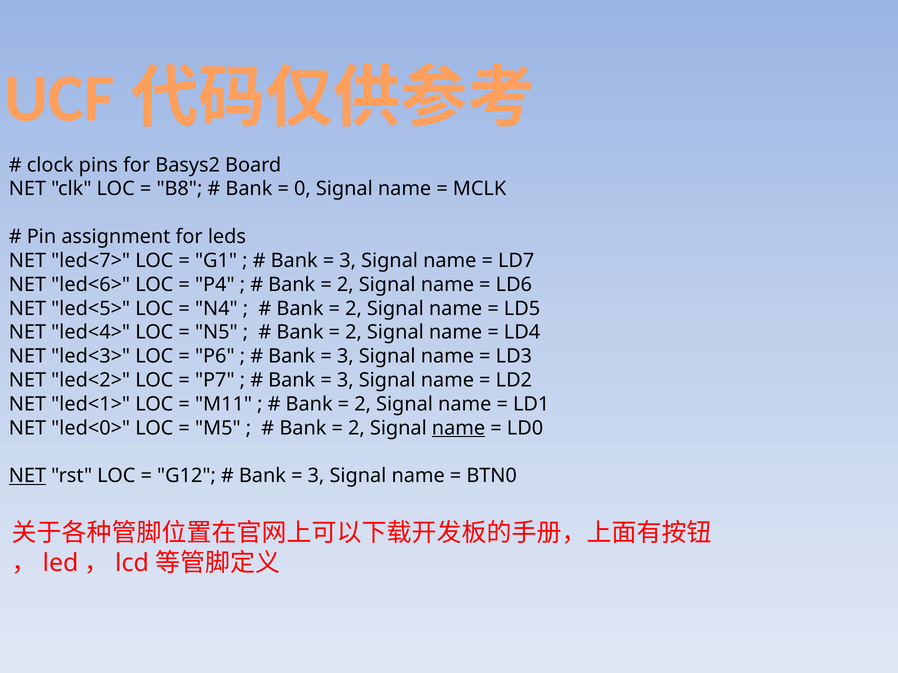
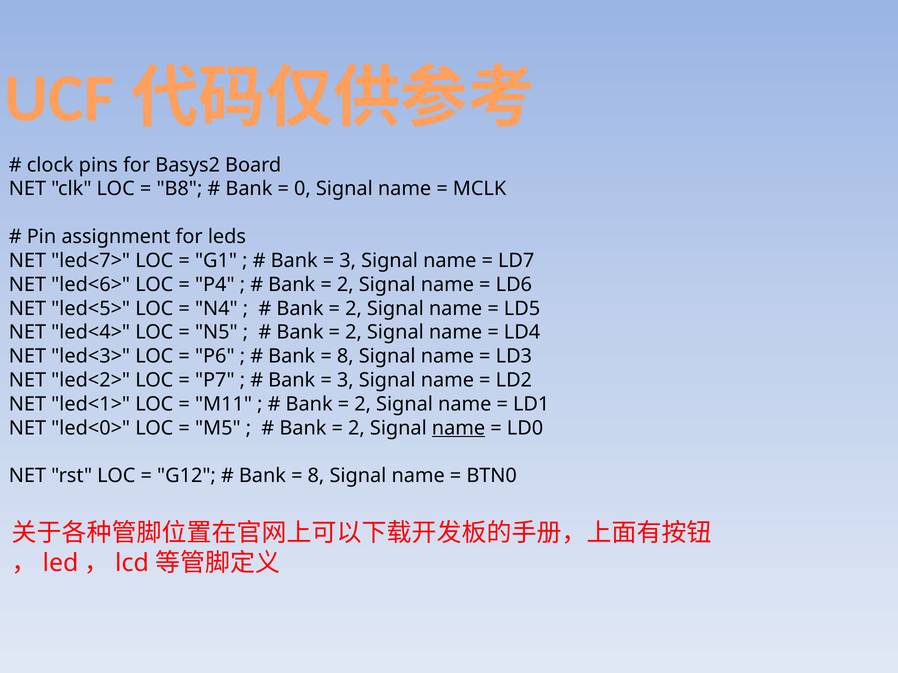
3 at (345, 357): 3 -> 8
NET at (27, 476) underline: present -> none
3 at (316, 476): 3 -> 8
